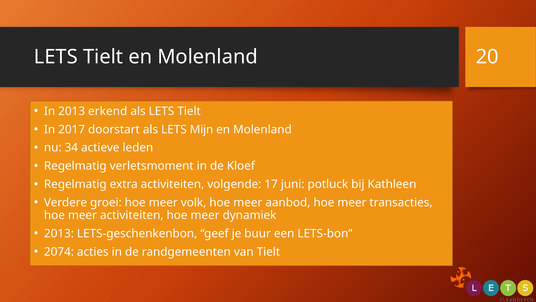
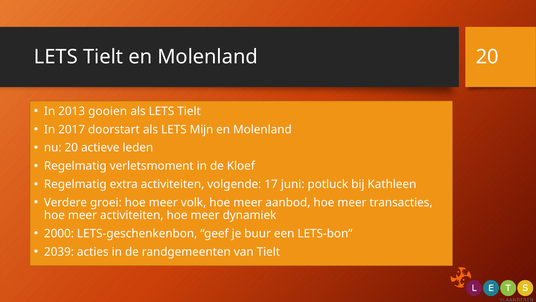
erkend: erkend -> gooien
nu 34: 34 -> 20
2013 at (59, 233): 2013 -> 2000
2074: 2074 -> 2039
